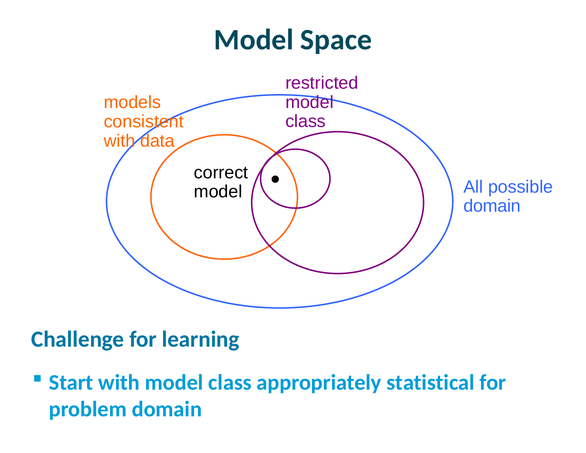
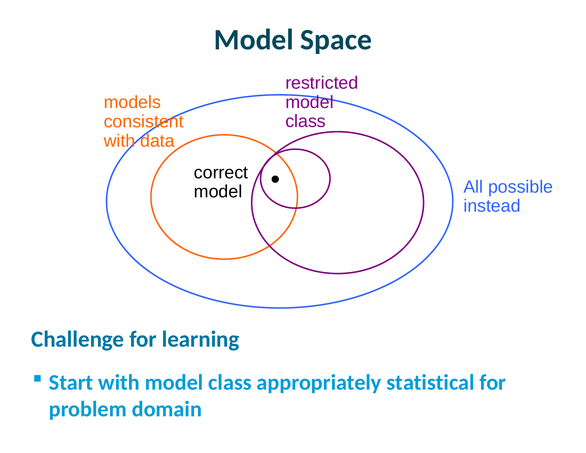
domain at (492, 206): domain -> instead
